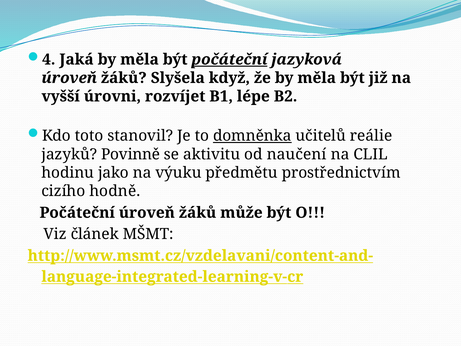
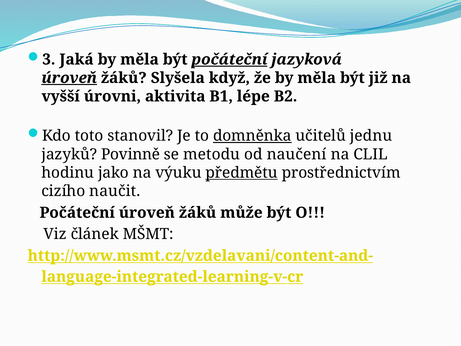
4: 4 -> 3
úroveň at (69, 78) underline: none -> present
rozvíjet: rozvíjet -> aktivita
reálie: reálie -> jednu
aktivitu: aktivitu -> metodu
předmětu underline: none -> present
hodně: hodně -> naučit
